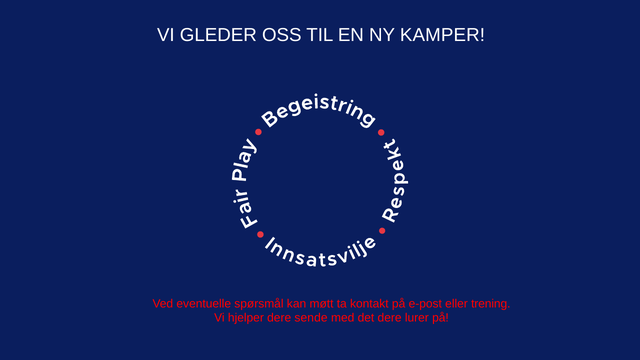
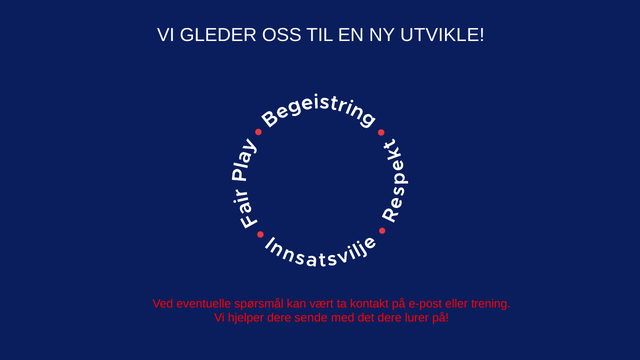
KAMPER: KAMPER -> UTVIKLE
møtt: møtt -> vært
